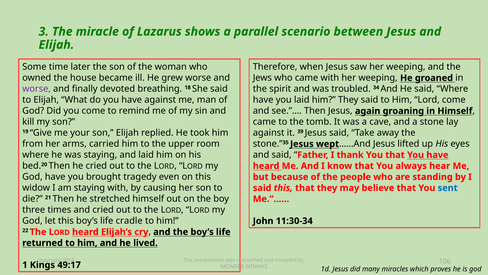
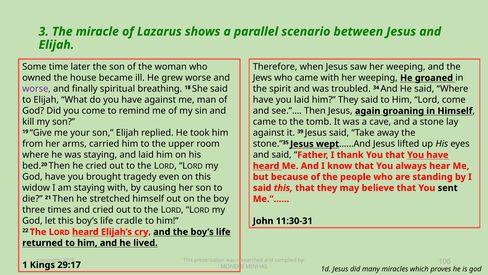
devoted: devoted -> spiritual
sent colour: blue -> black
11:30-34: 11:30-34 -> 11:30-31
49:17: 49:17 -> 29:17
